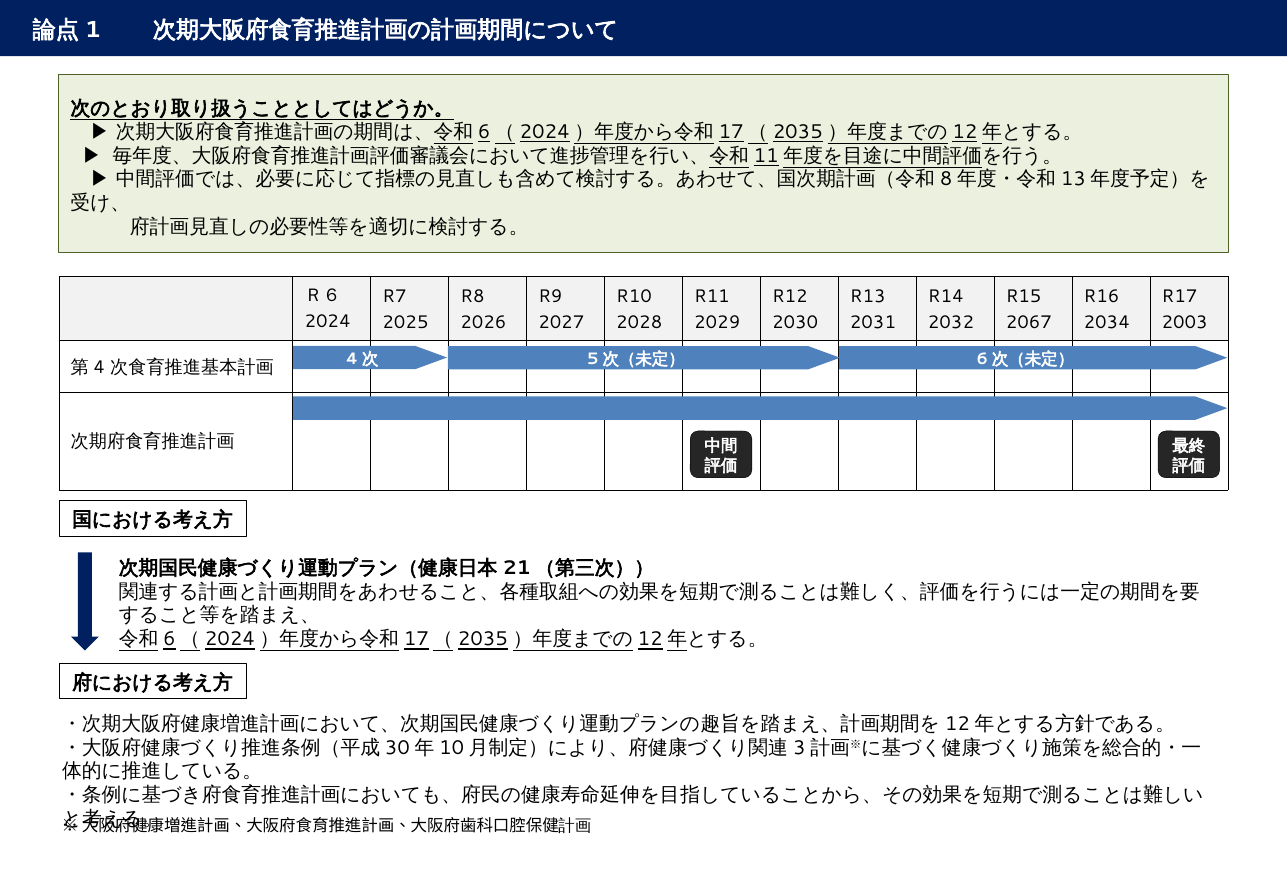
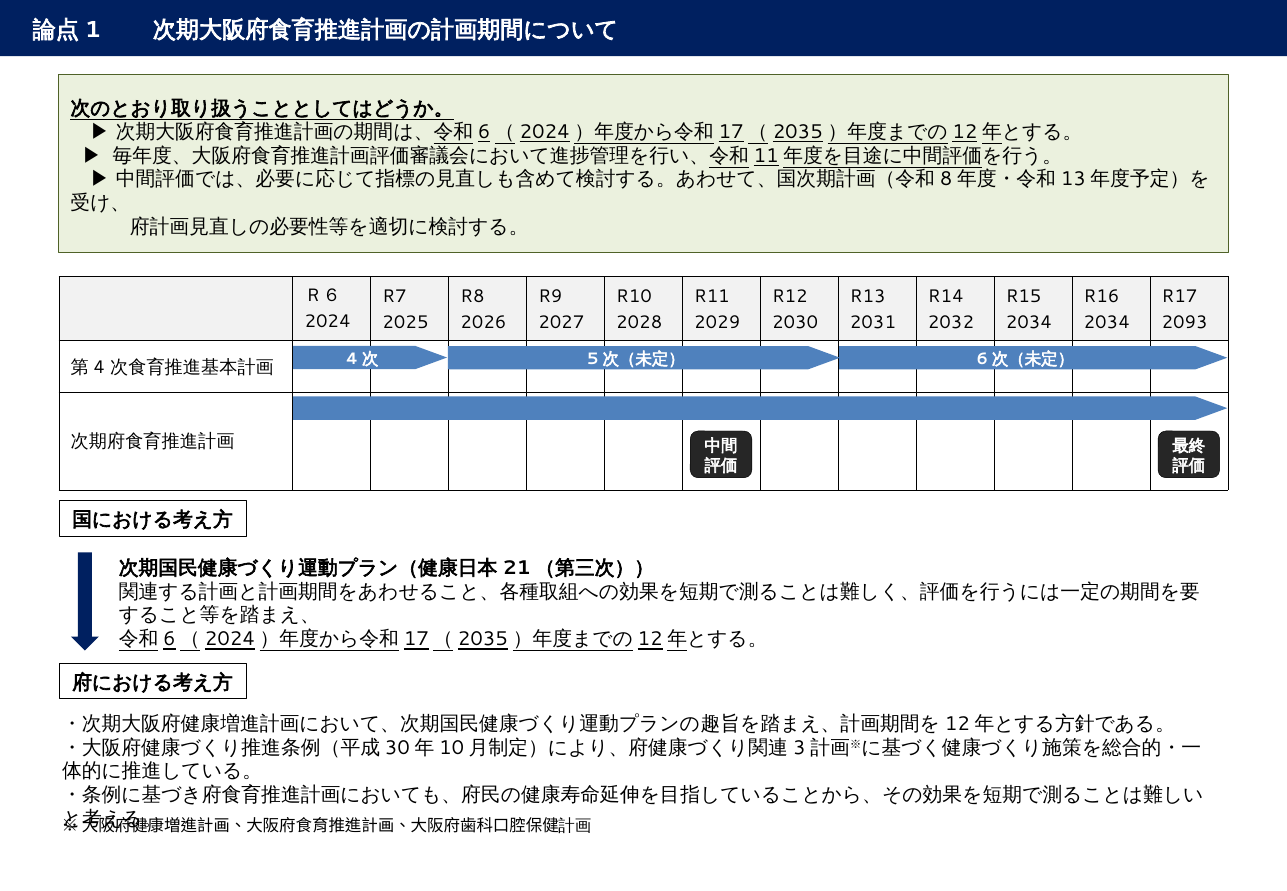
2067 at (1029, 323): 2067 -> 2034
2003: 2003 -> 2093
